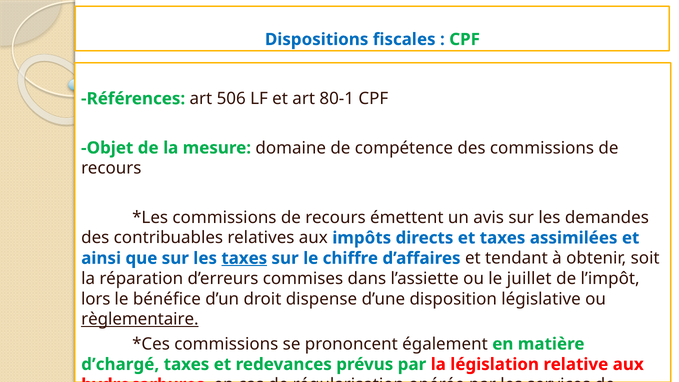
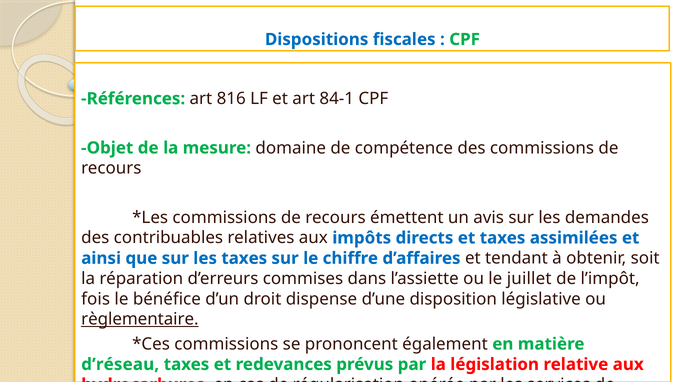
506: 506 -> 816
80-1: 80-1 -> 84-1
taxes at (244, 258) underline: present -> none
lors: lors -> fois
d’chargé: d’chargé -> d’réseau
